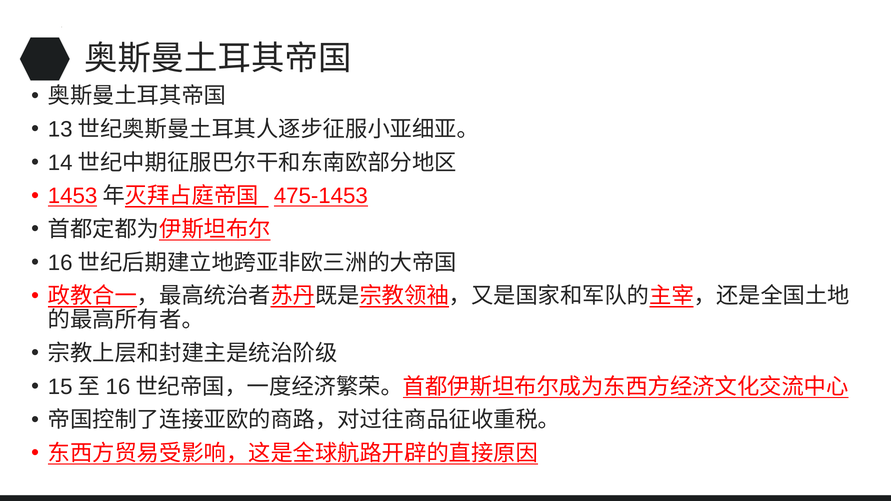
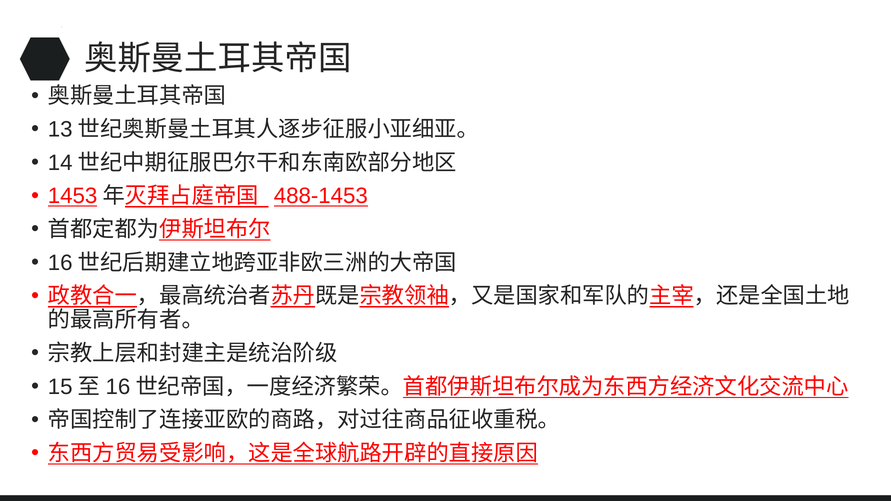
475-1453: 475-1453 -> 488-1453
